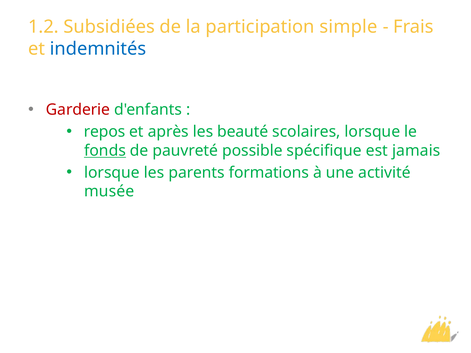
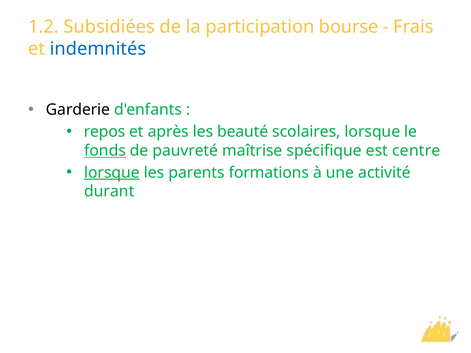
simple: simple -> bourse
Garderie colour: red -> black
possible: possible -> maîtrise
jamais: jamais -> centre
lorsque at (112, 173) underline: none -> present
musée: musée -> durant
